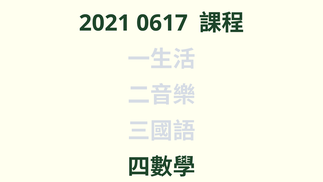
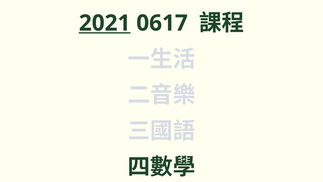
2021 underline: none -> present
